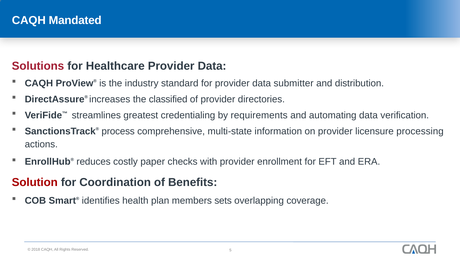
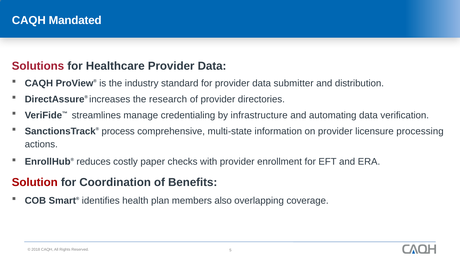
classified: classified -> research
greatest: greatest -> manage
requirements: requirements -> infrastructure
sets: sets -> also
